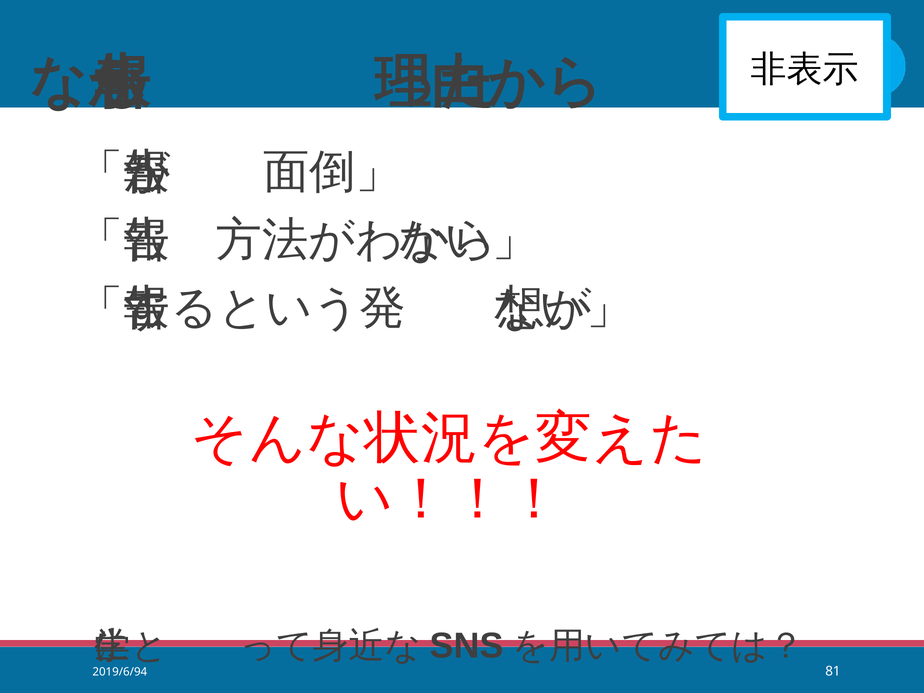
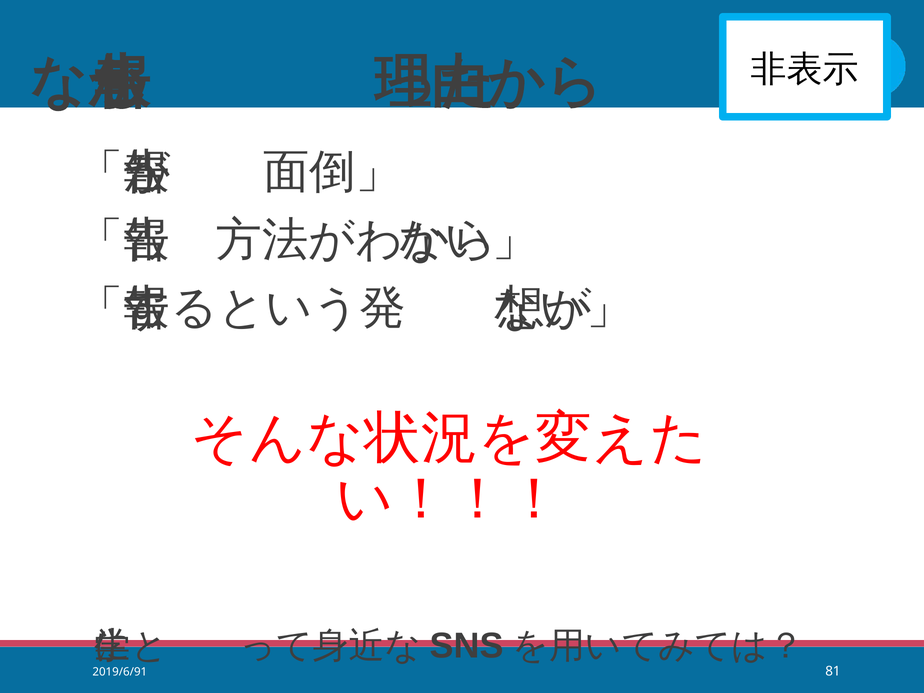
2019/6/94: 2019/6/94 -> 2019/6/91
